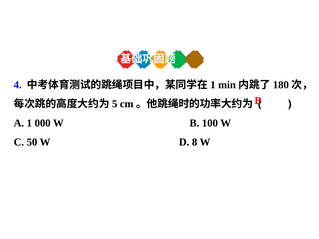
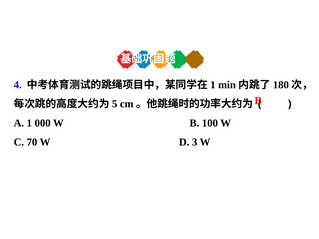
50: 50 -> 70
8: 8 -> 3
